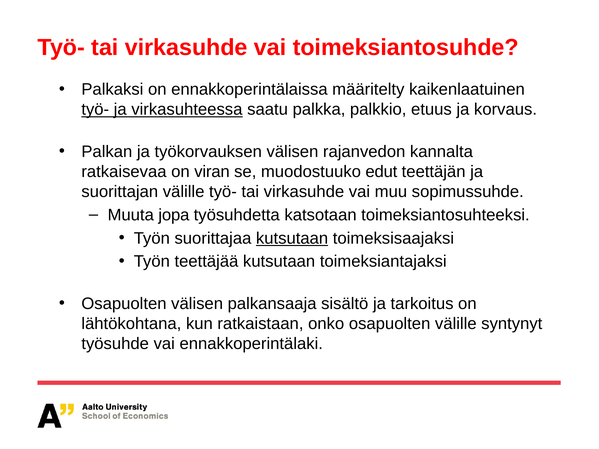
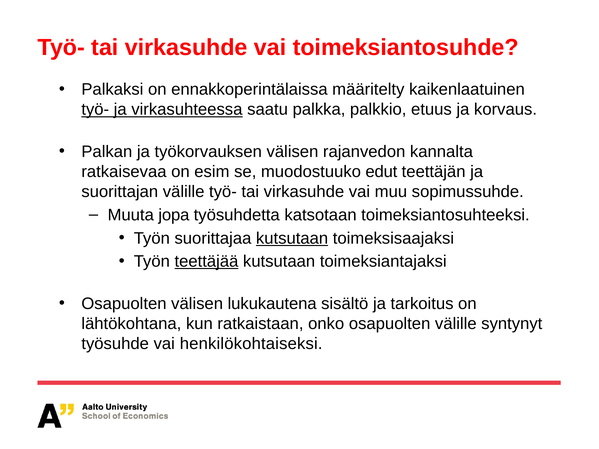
viran: viran -> esim
teettäjää underline: none -> present
palkansaaja: palkansaaja -> lukukautena
ennakkoperintälaki: ennakkoperintälaki -> henkilökohtaiseksi
